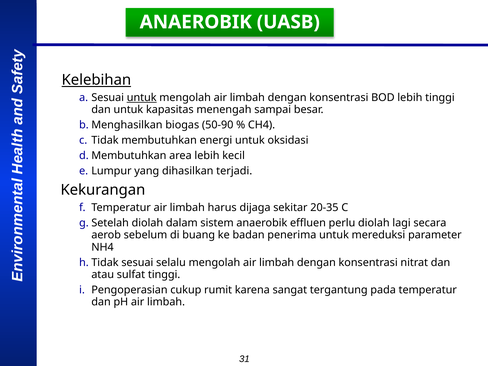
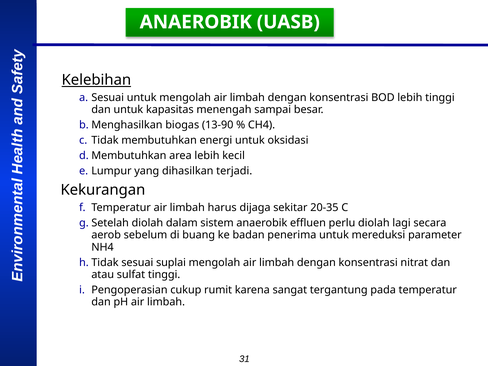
untuk at (142, 98) underline: present -> none
50-90: 50-90 -> 13-90
selalu: selalu -> suplai
